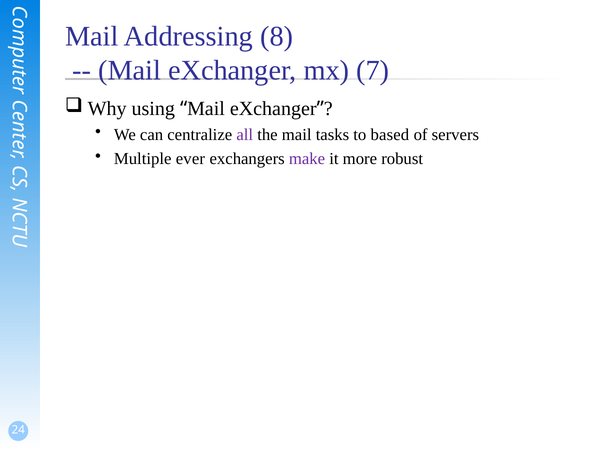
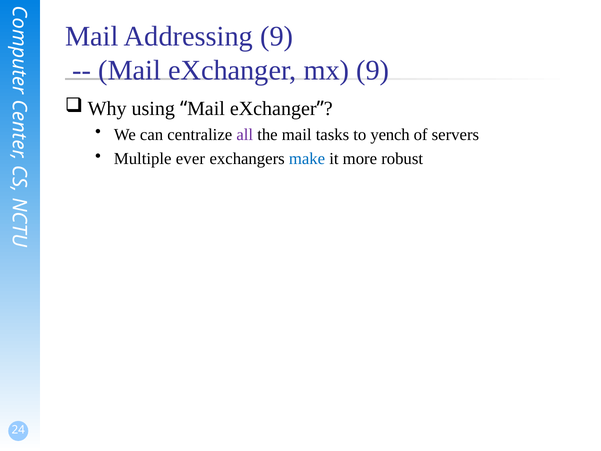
Addressing 8: 8 -> 9
mx 7: 7 -> 9
based: based -> yench
make colour: purple -> blue
